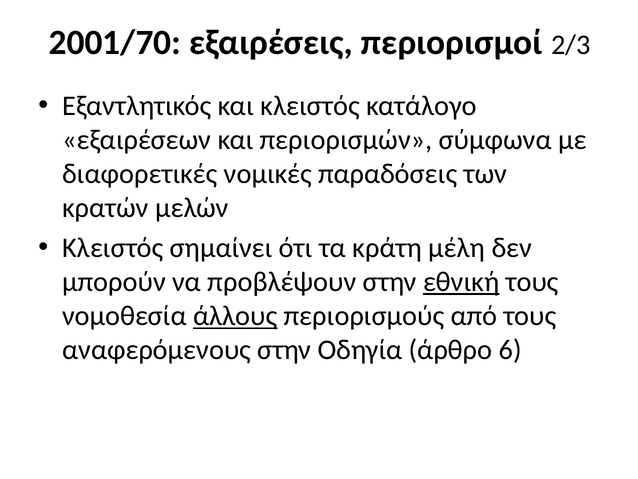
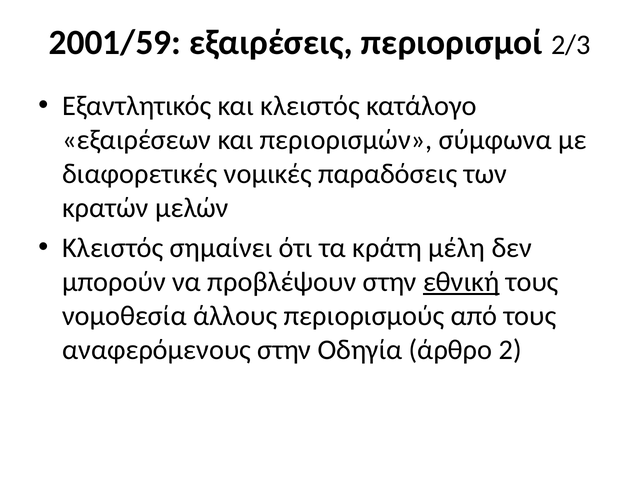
2001/70: 2001/70 -> 2001/59
άλλους underline: present -> none
6: 6 -> 2
